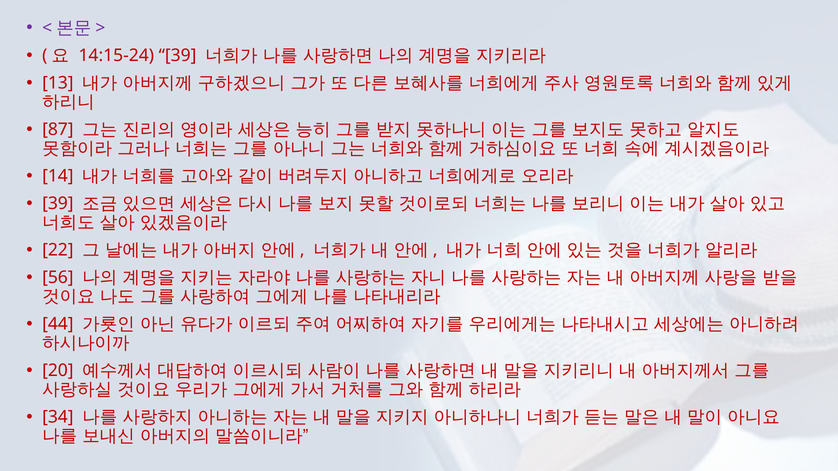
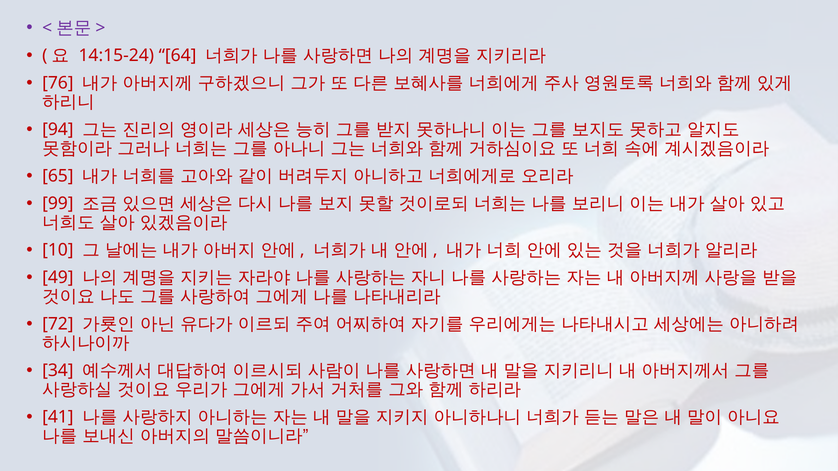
14:15-24 39: 39 -> 64
13: 13 -> 76
87: 87 -> 94
14: 14 -> 65
39 at (58, 204): 39 -> 99
22: 22 -> 10
56: 56 -> 49
44: 44 -> 72
20: 20 -> 34
34: 34 -> 41
